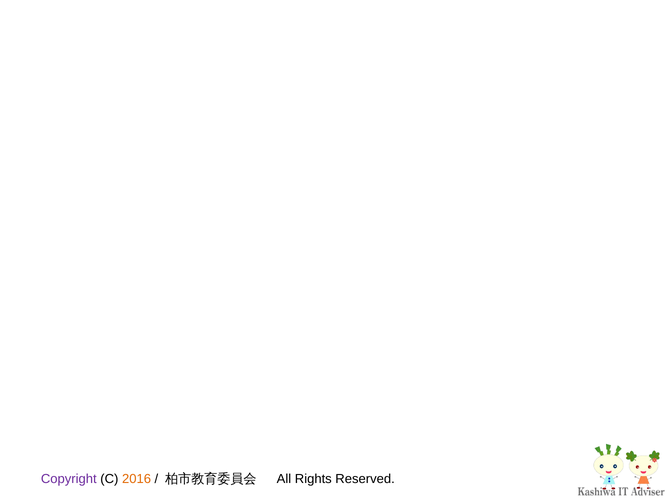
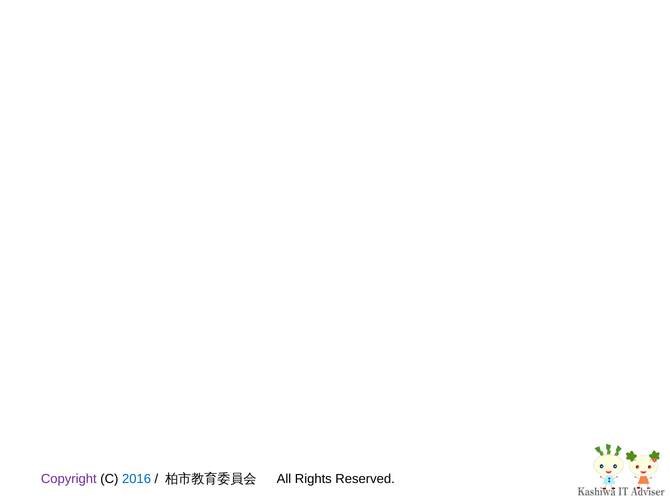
2016 colour: orange -> blue
